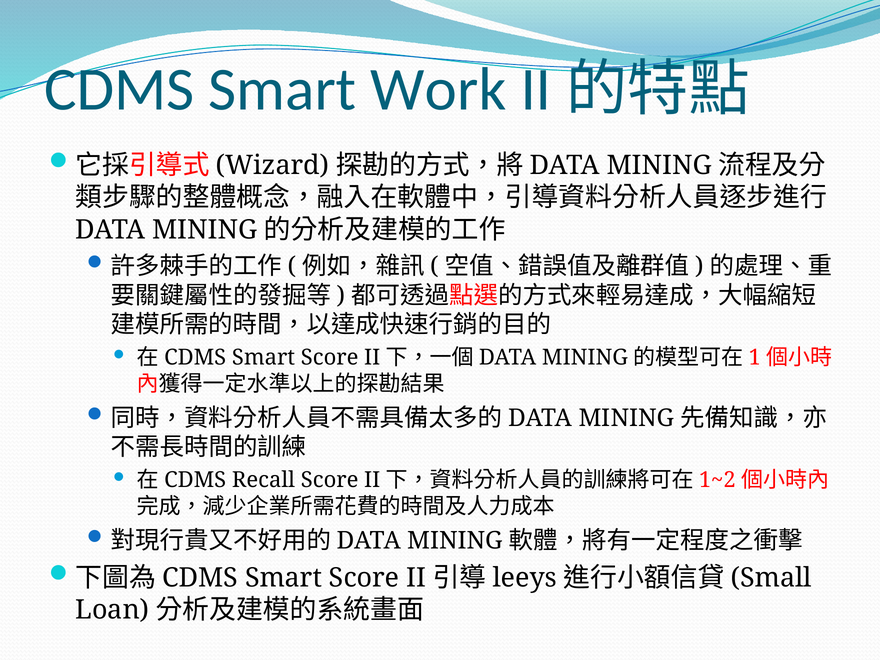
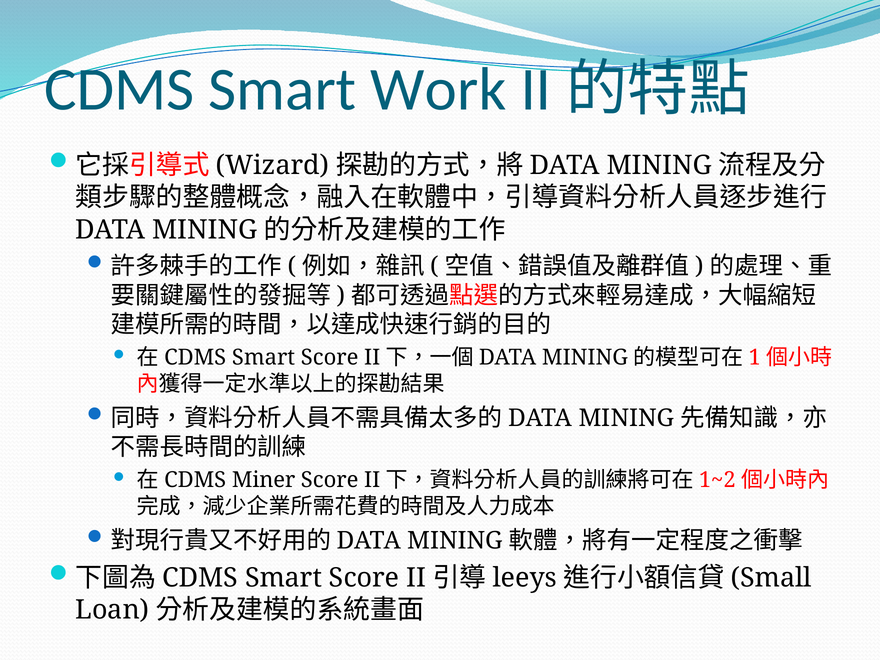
Recall: Recall -> Miner
